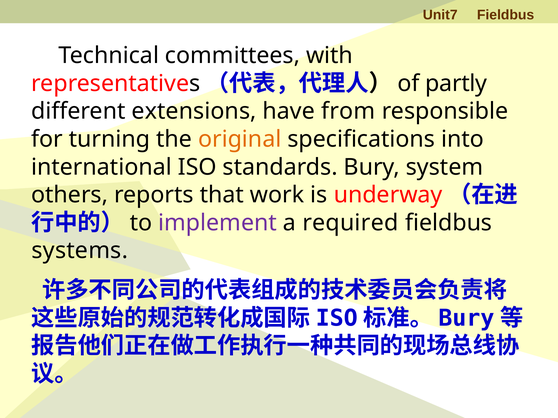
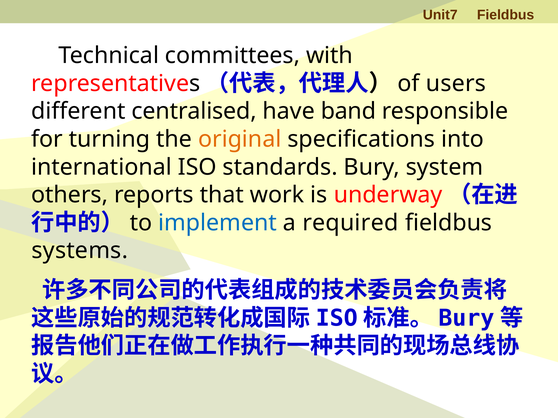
partly: partly -> users
extensions: extensions -> centralised
from: from -> band
implement colour: purple -> blue
